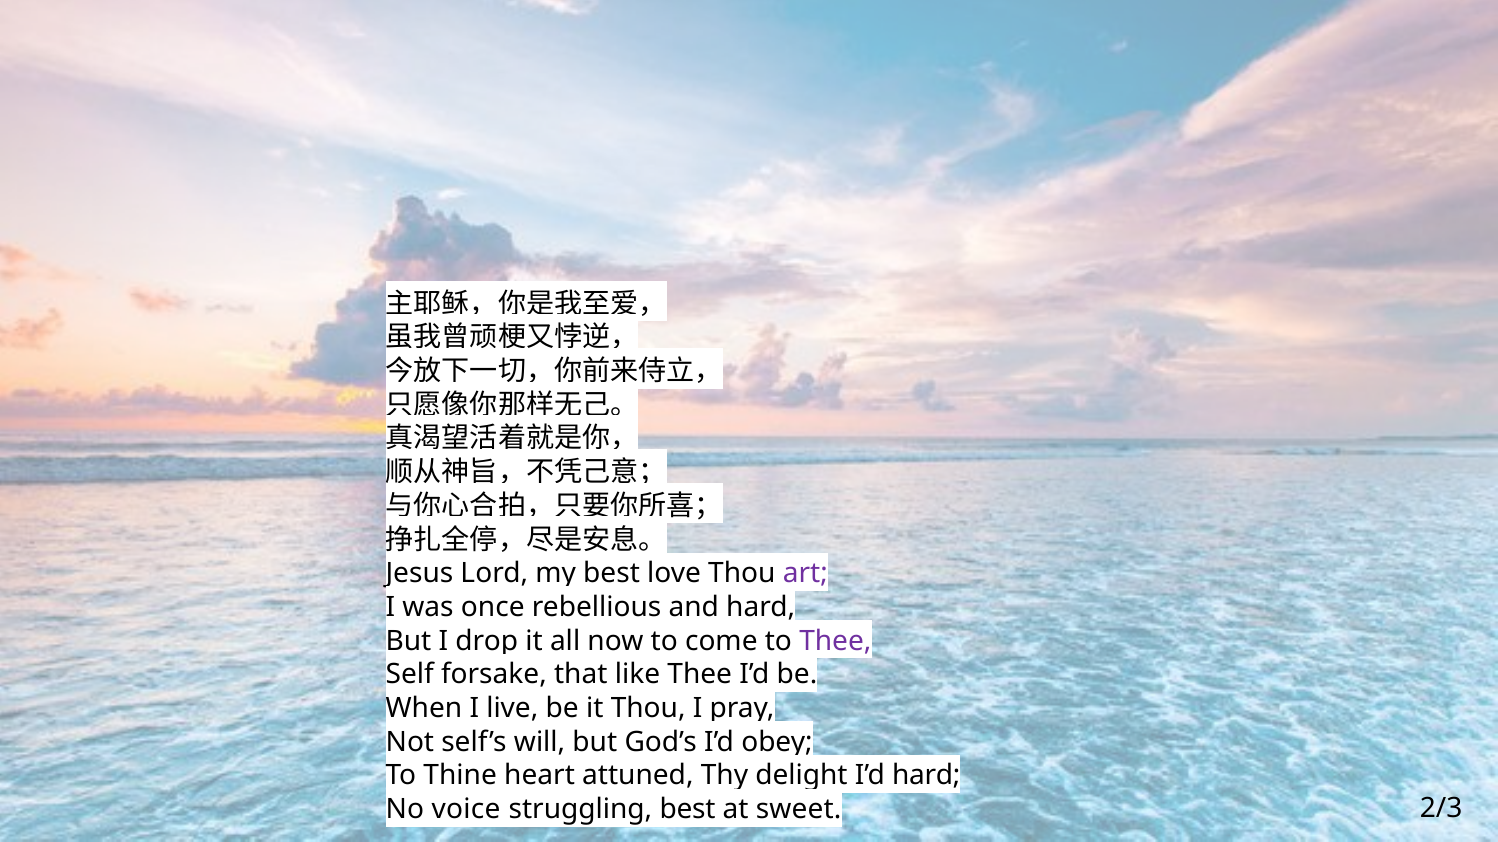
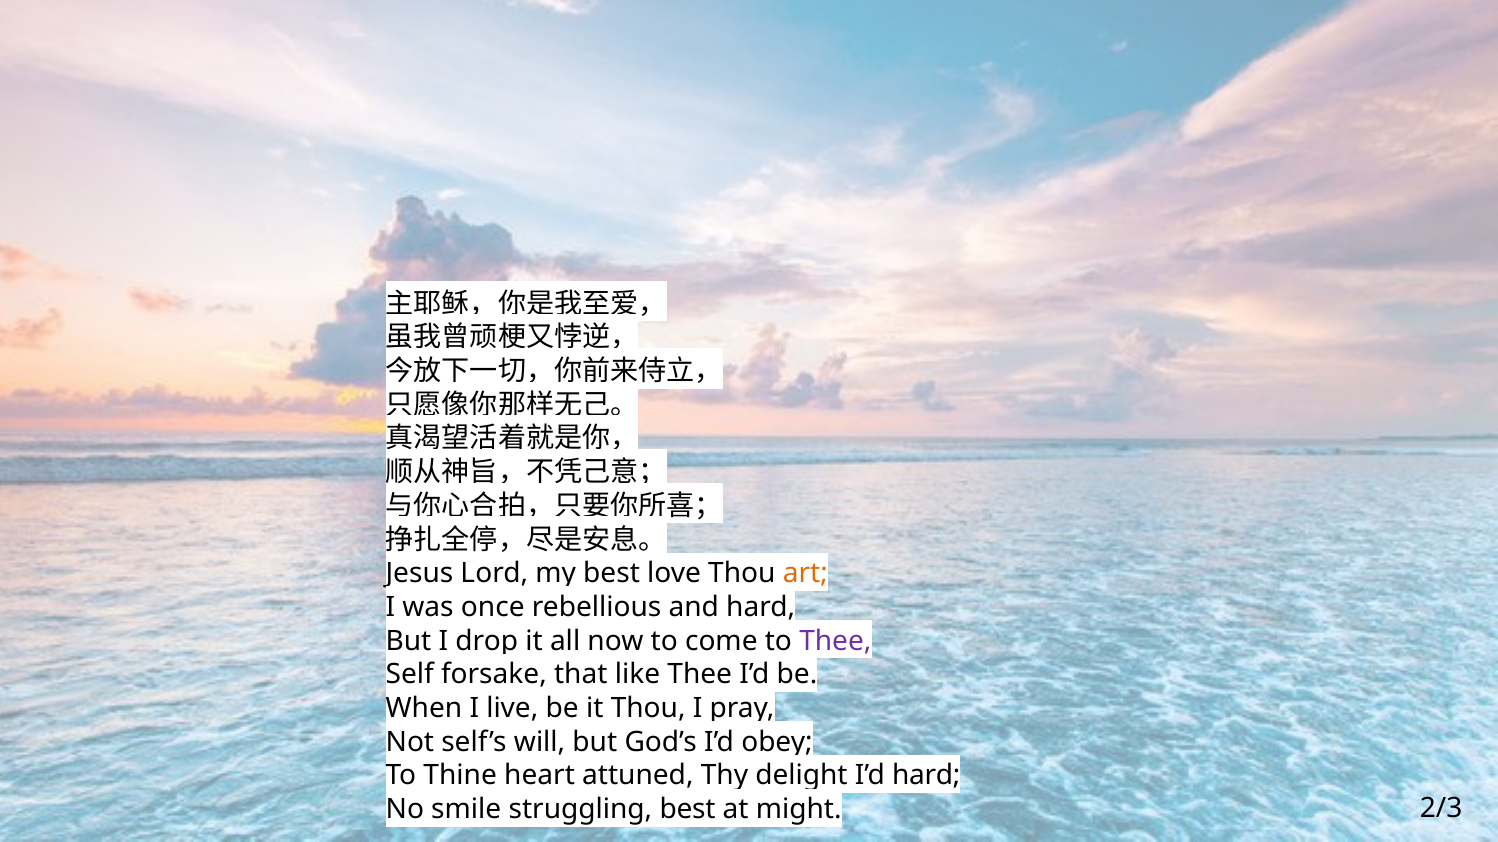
art colour: purple -> orange
voice: voice -> smile
sweet: sweet -> might
